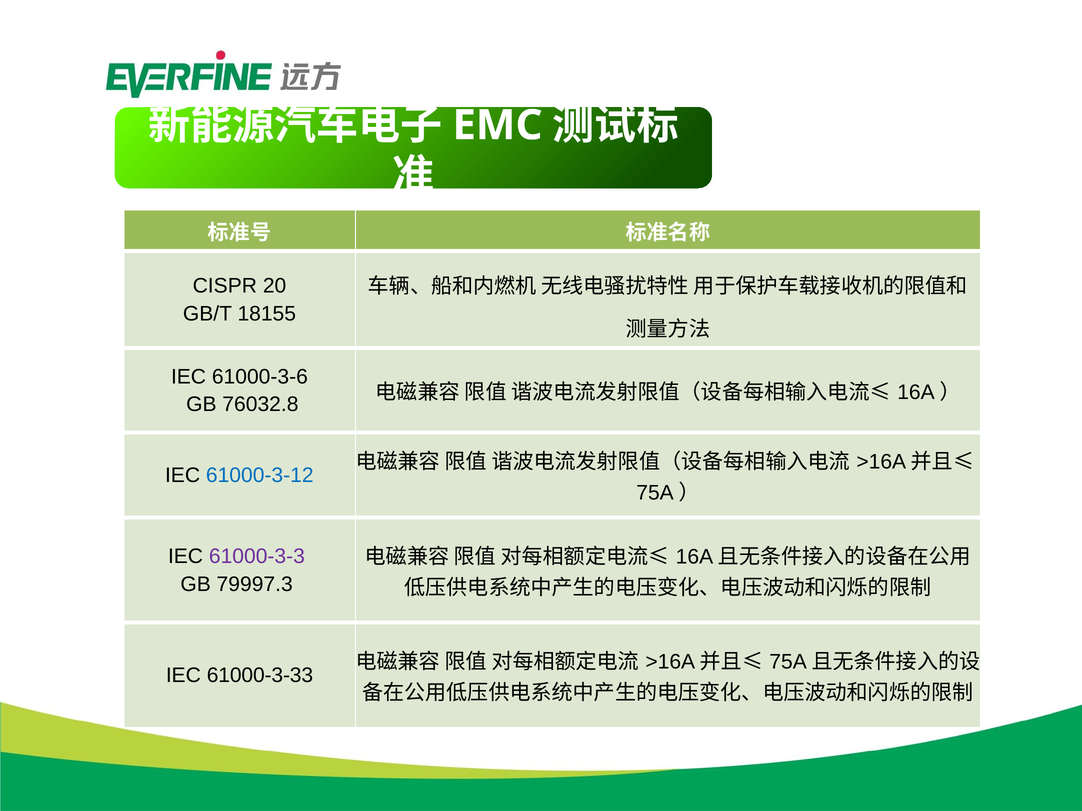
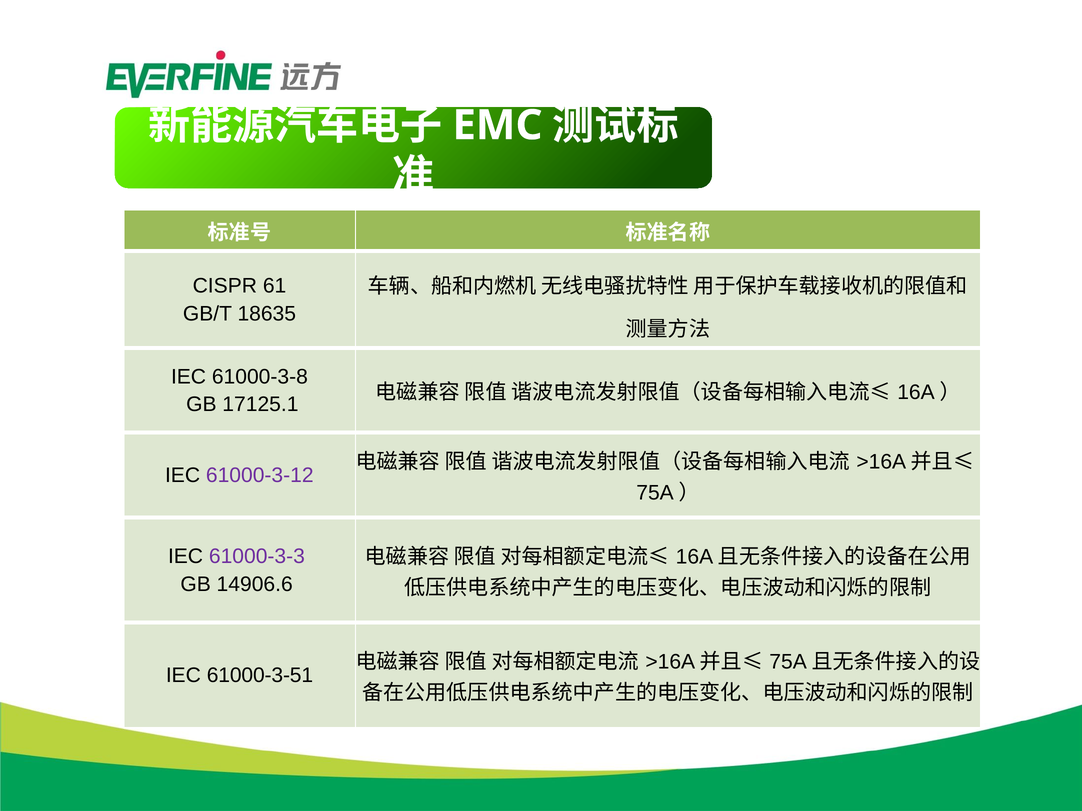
20: 20 -> 61
18155: 18155 -> 18635
61000-3-6: 61000-3-6 -> 61000-3-8
76032.8: 76032.8 -> 17125.1
61000-3-12 colour: blue -> purple
79997.3: 79997.3 -> 14906.6
61000-3-33: 61000-3-33 -> 61000-3-51
